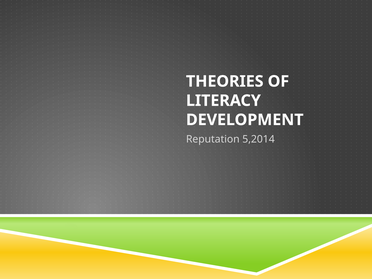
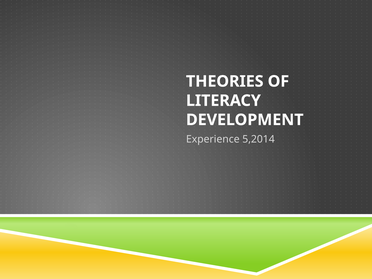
Reputation: Reputation -> Experience
